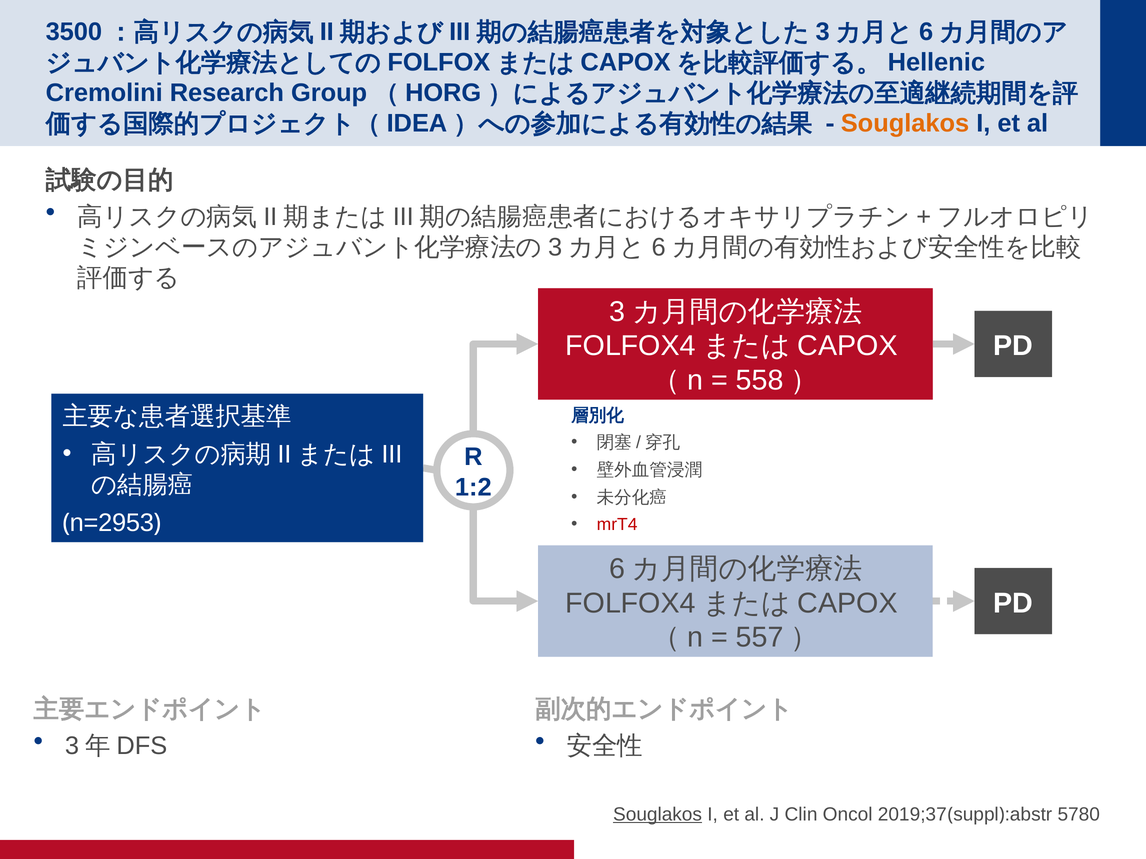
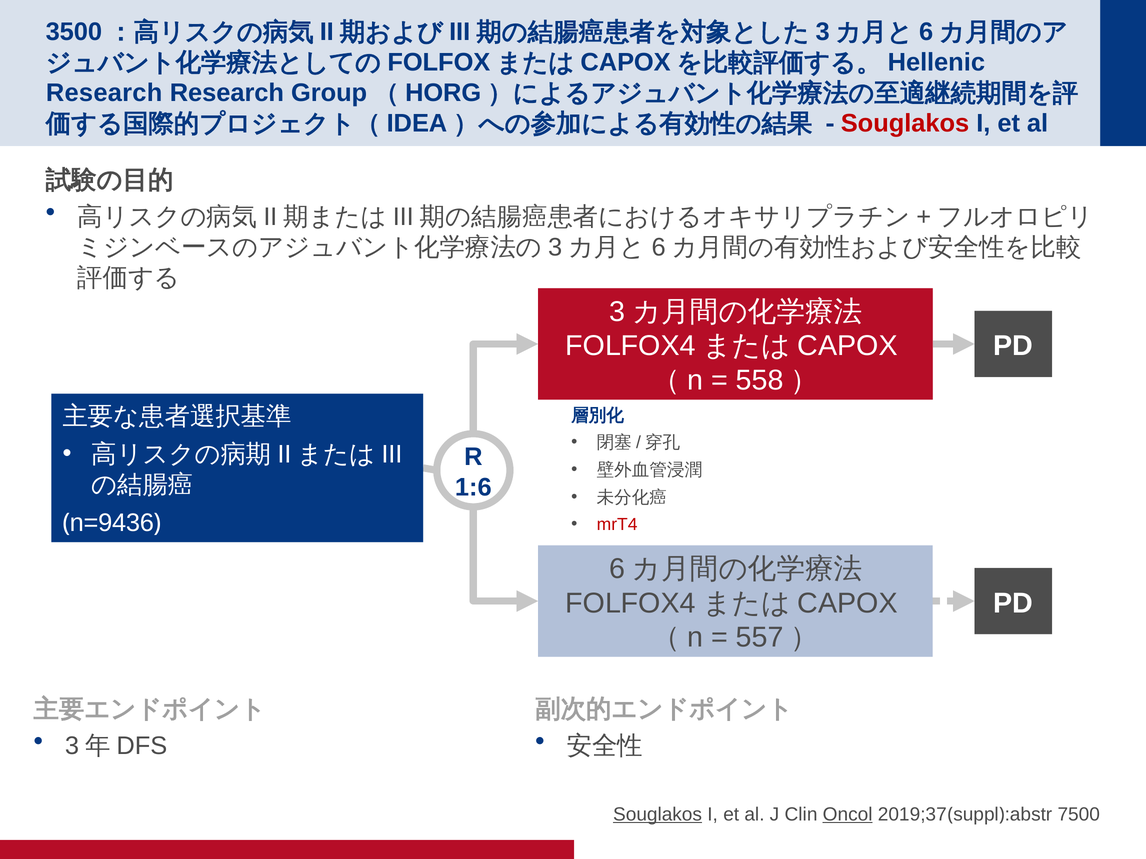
Cremolini at (104, 93): Cremolini -> Research
Souglakos at (905, 124) colour: orange -> red
1:2: 1:2 -> 1:6
n=2953: n=2953 -> n=9436
Oncol underline: none -> present
5780: 5780 -> 7500
